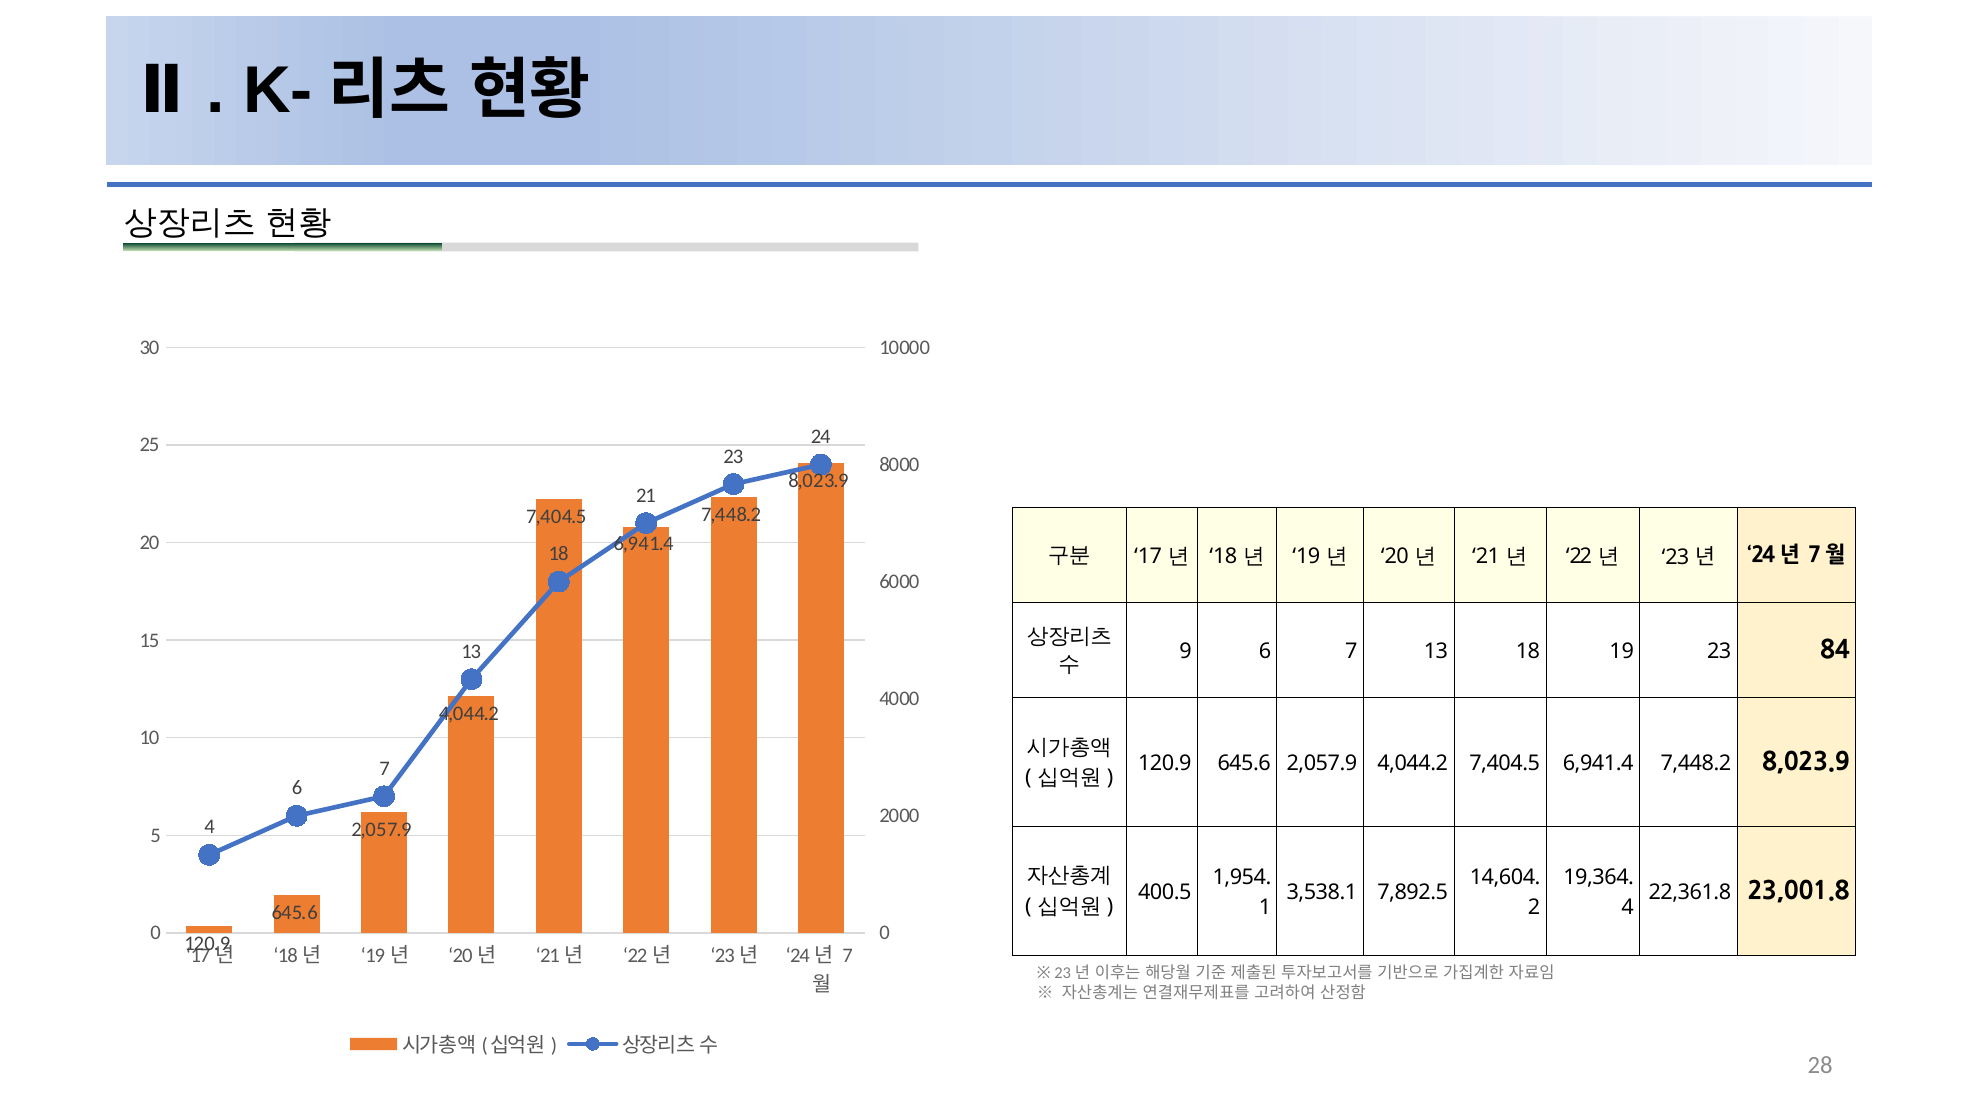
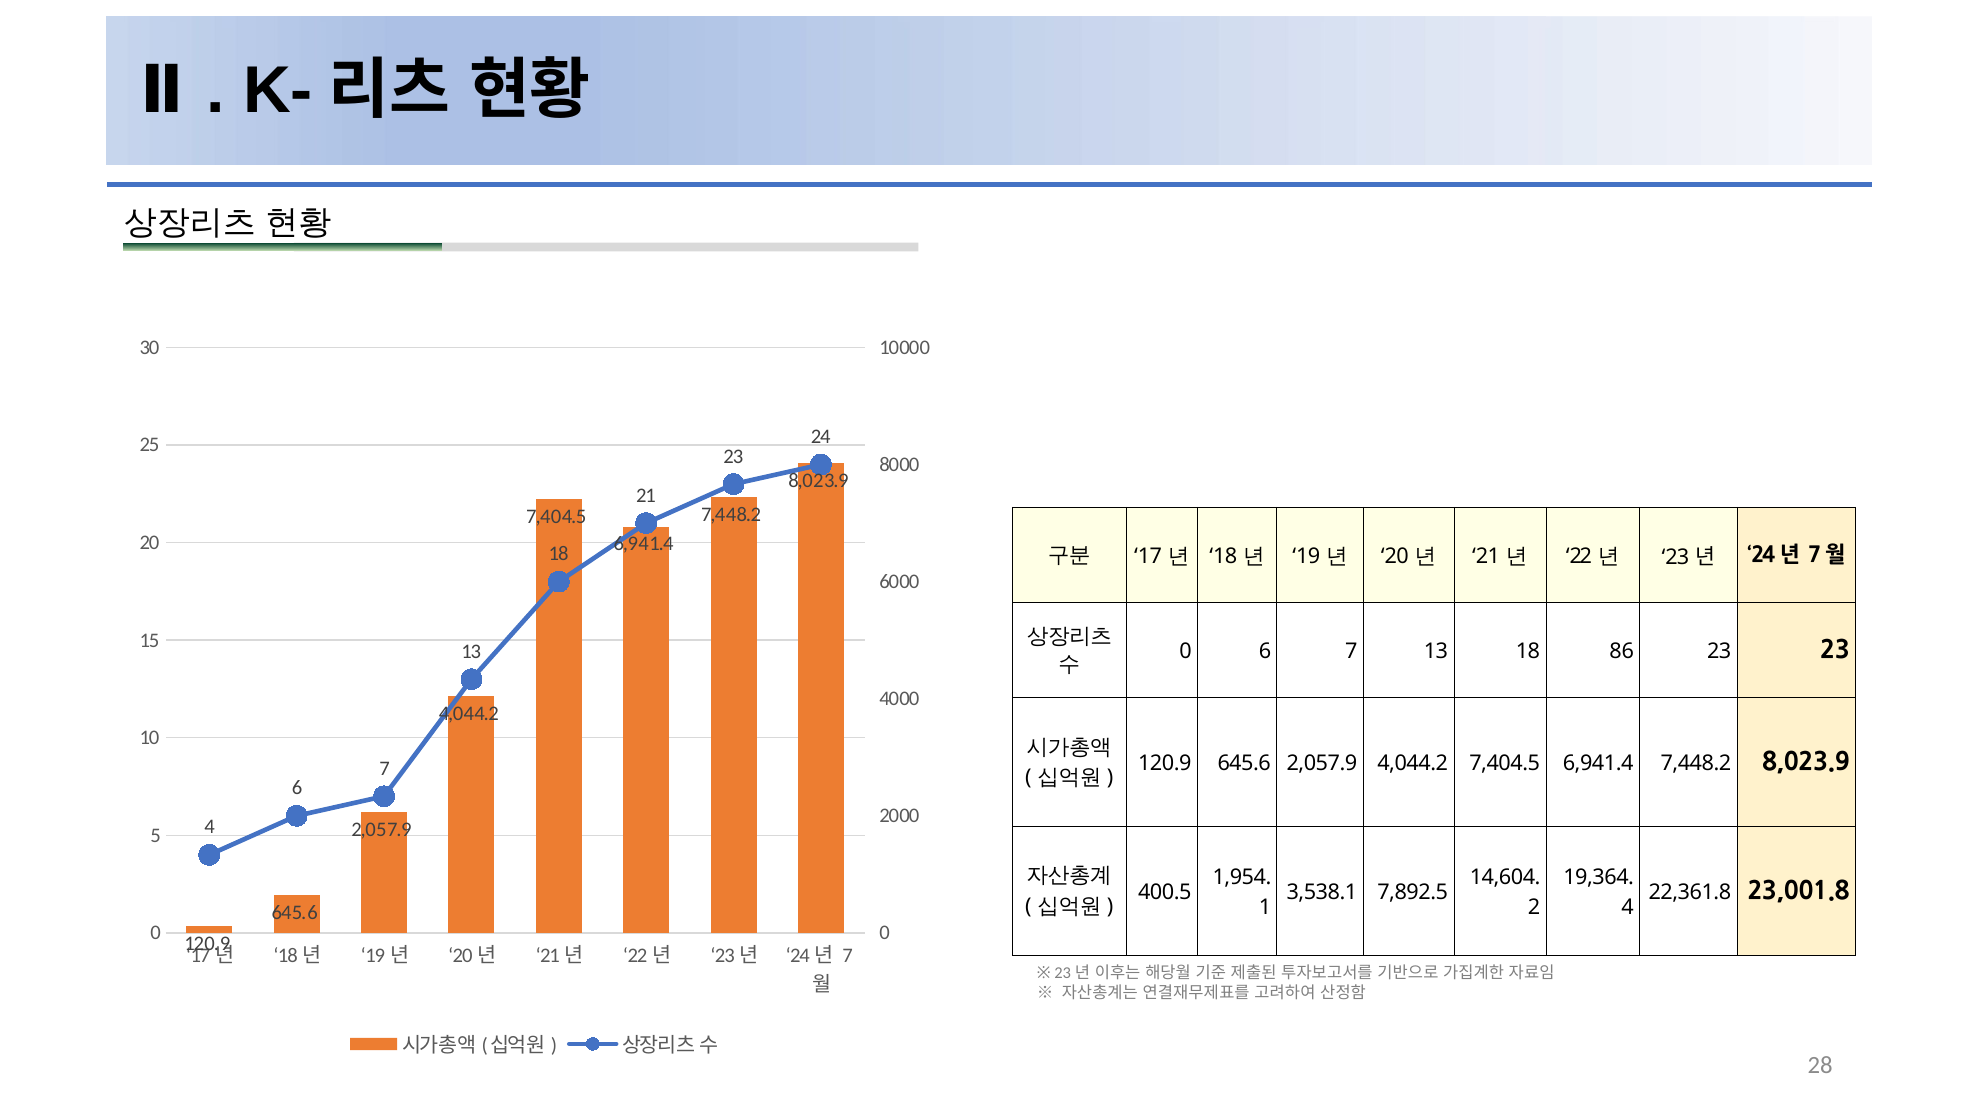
9 at (1186, 651): 9 -> 0
18 19: 19 -> 86
23 84: 84 -> 23
